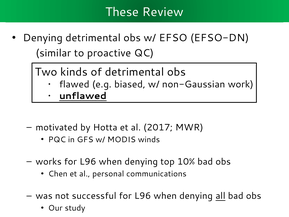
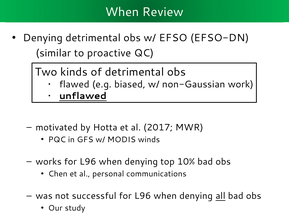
These at (122, 12): These -> When
